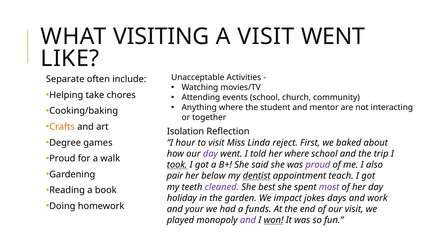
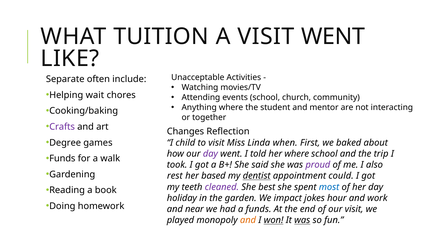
VISITING: VISITING -> TUITION
take: take -> wait
Crafts colour: orange -> purple
Isolation: Isolation -> Changes
hour: hour -> child
reject: reject -> when
Proud at (62, 159): Proud -> Funds
took underline: present -> none
pair: pair -> rest
below: below -> based
teach: teach -> could
most colour: purple -> blue
days: days -> hour
your: your -> near
and at (248, 220) colour: purple -> orange
was at (302, 220) underline: none -> present
